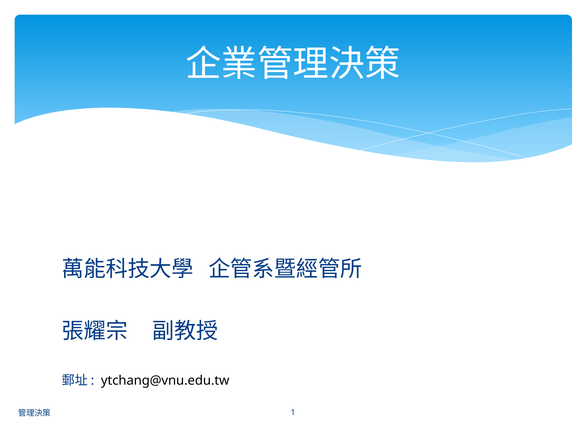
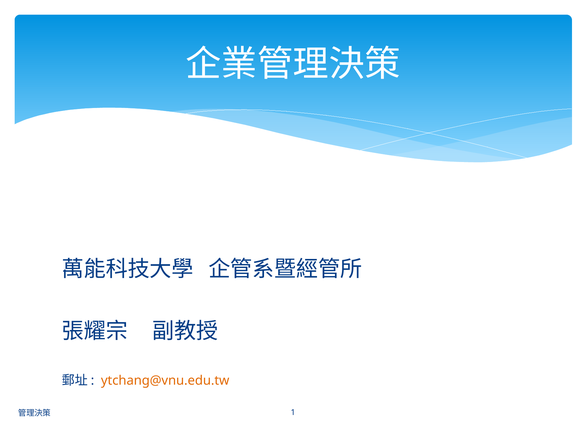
ytchang@vnu.edu.tw colour: black -> orange
